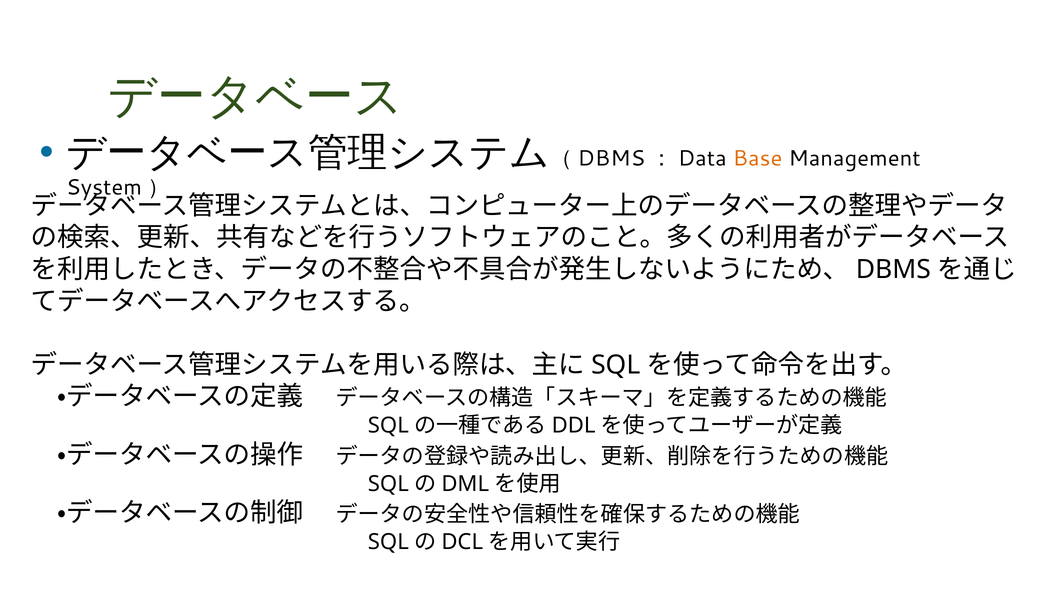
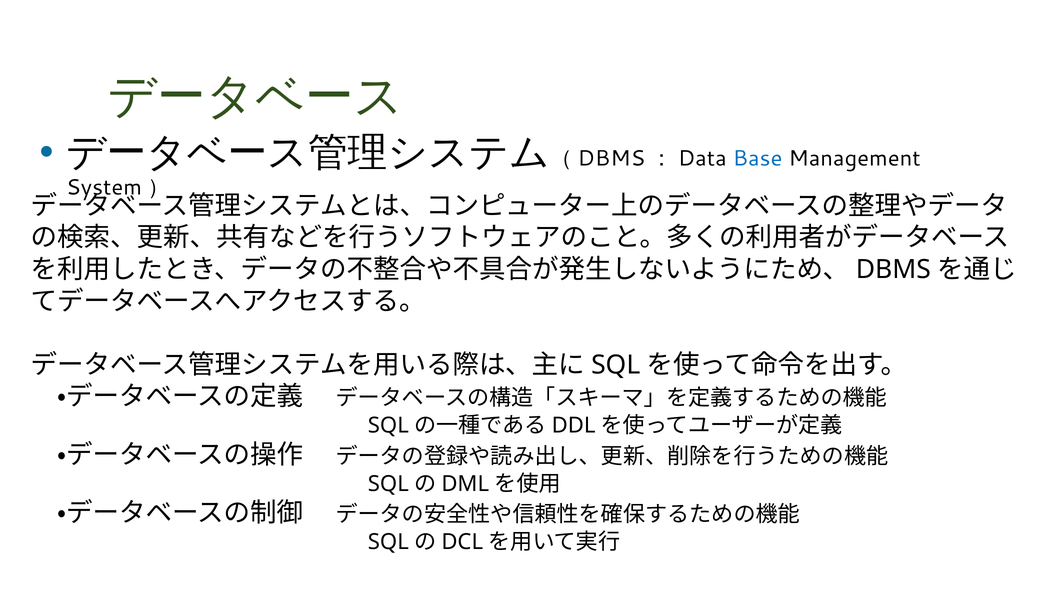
Base colour: orange -> blue
